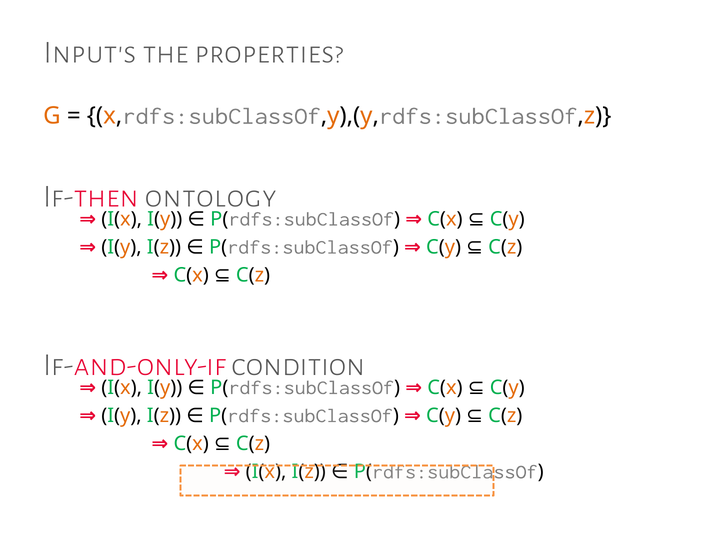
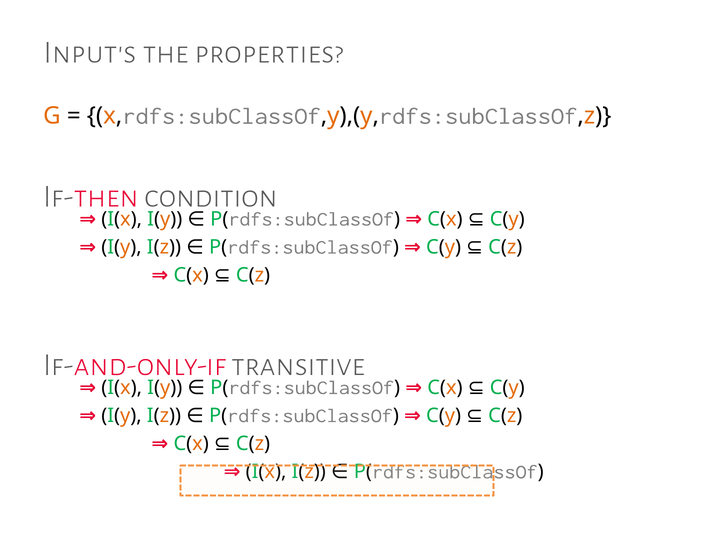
ontology: ontology -> condition
condition: condition -> transitive
